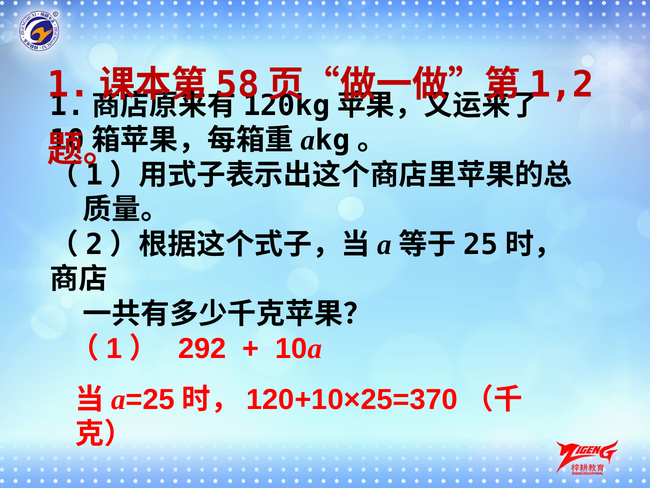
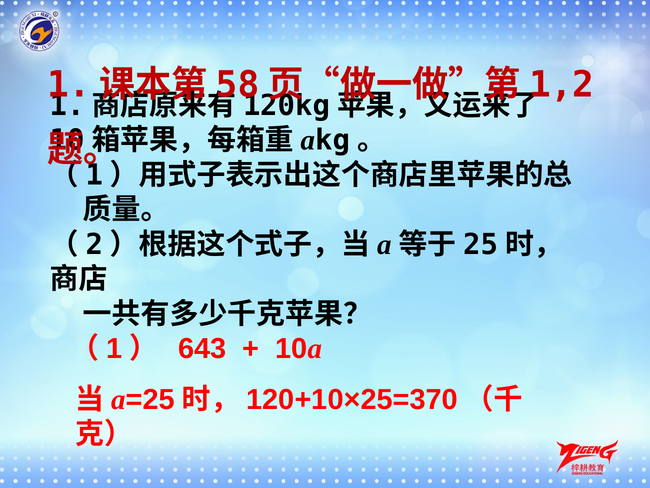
292: 292 -> 643
